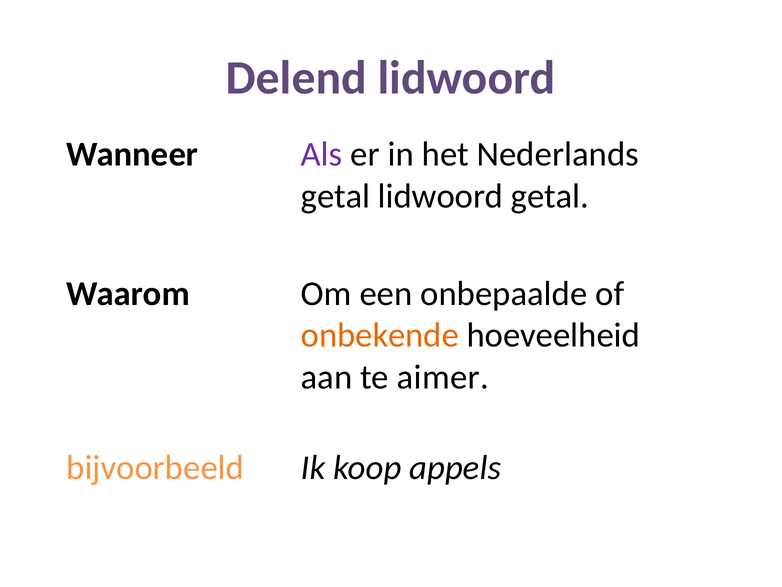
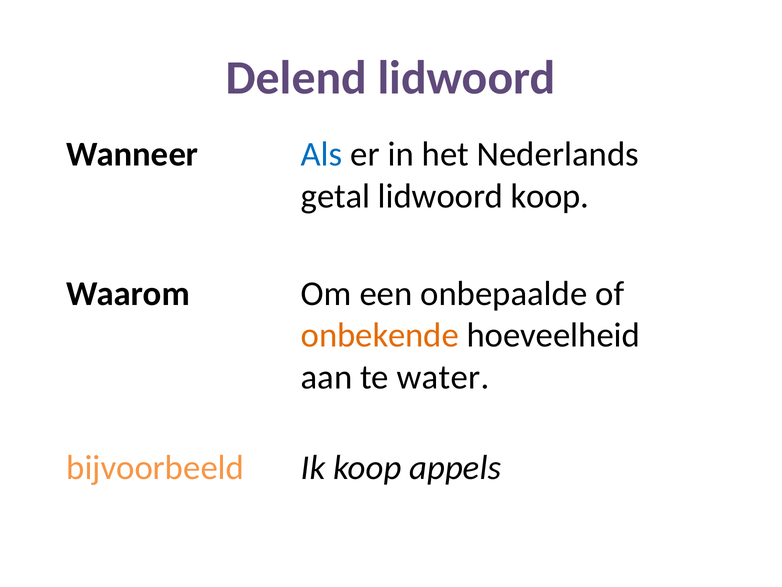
Als colour: purple -> blue
lidwoord getal: getal -> koop
aimer: aimer -> water
